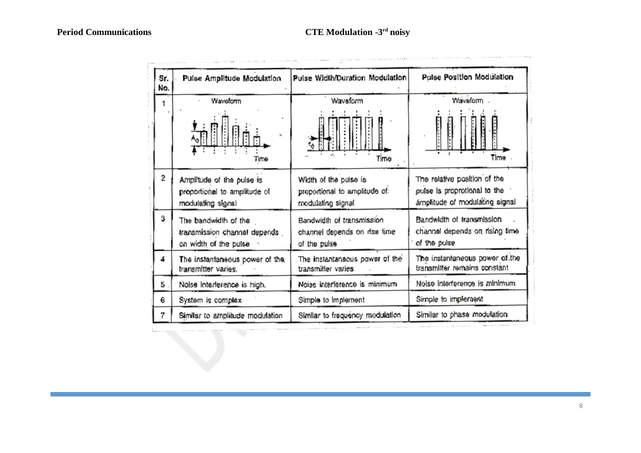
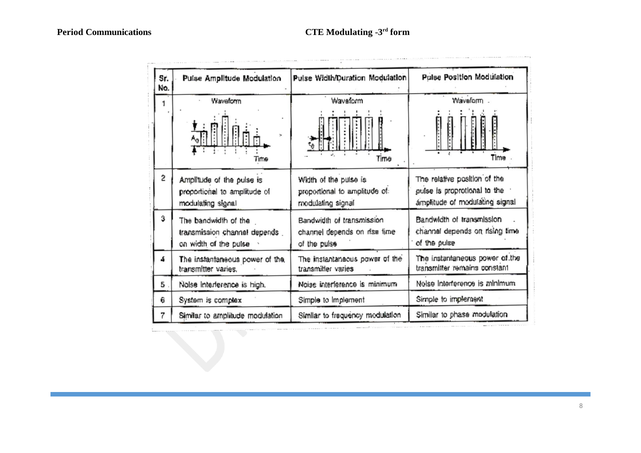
Modulation: Modulation -> Modulating
noisy: noisy -> form
